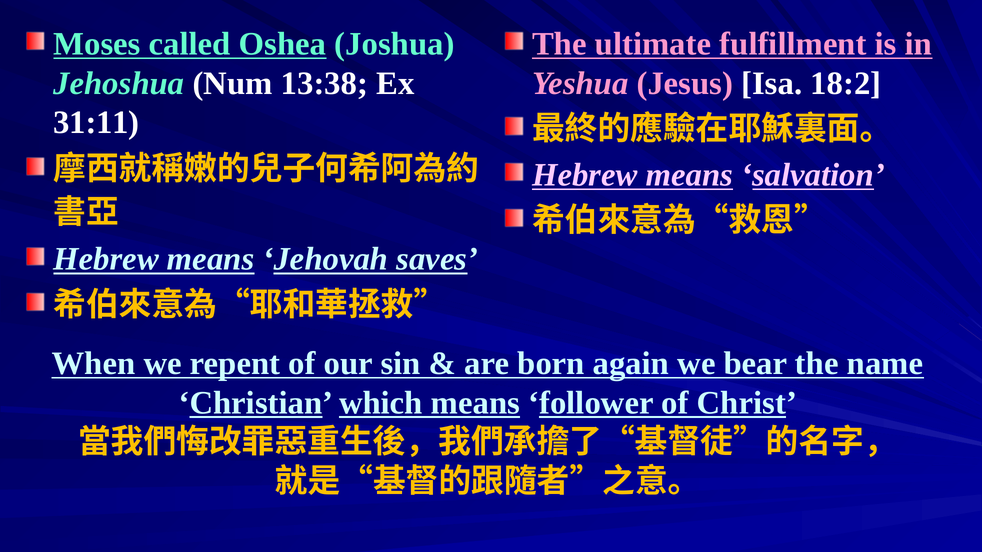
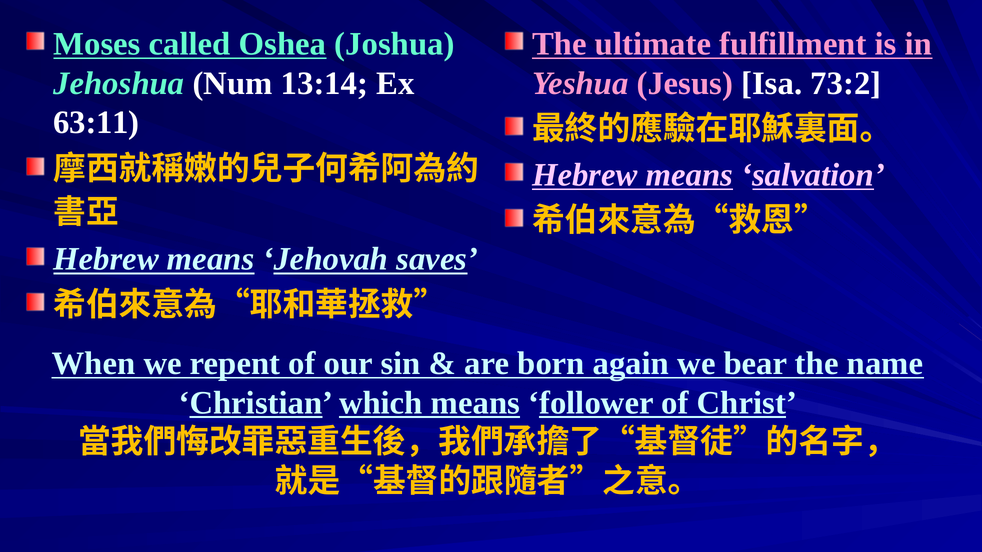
13:38: 13:38 -> 13:14
18:2: 18:2 -> 73:2
31:11: 31:11 -> 63:11
